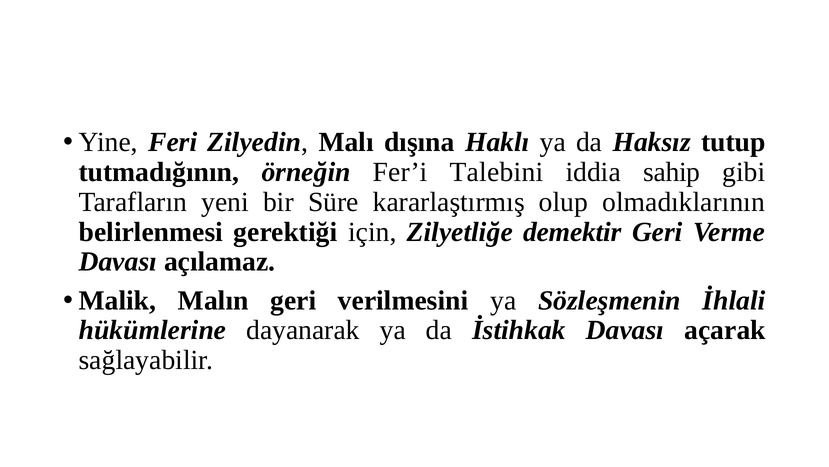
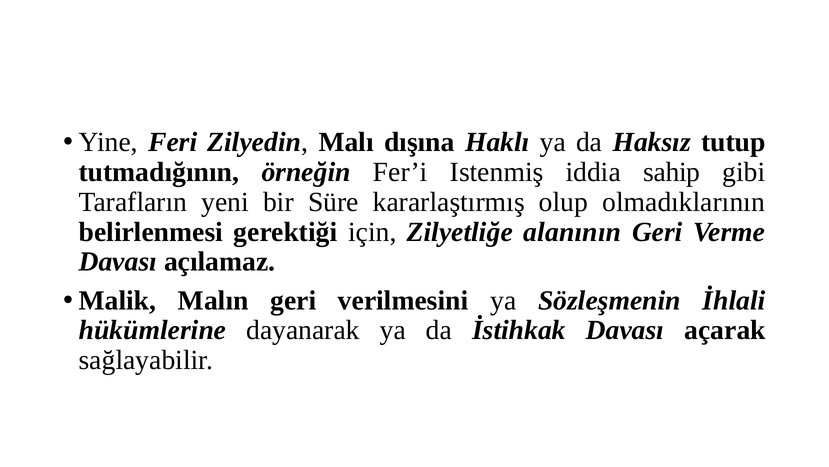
Talebini: Talebini -> Istenmiş
demektir: demektir -> alanının
